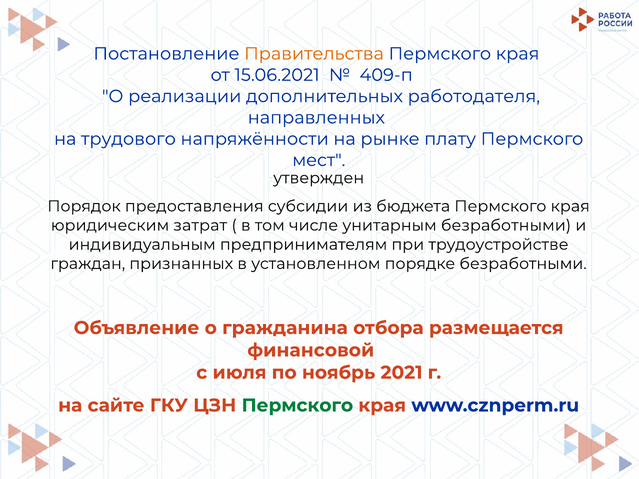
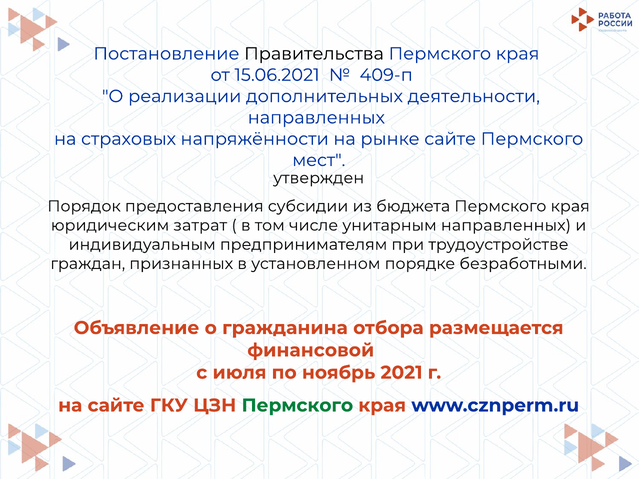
Правительства colour: orange -> black
работодателя: работодателя -> деятельности
трудового: трудового -> страховых
рынке плату: плату -> сайте
унитарным безработными: безработными -> направленных
